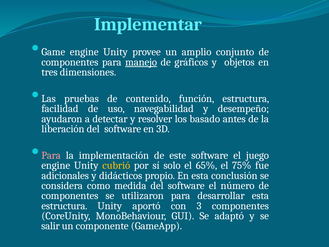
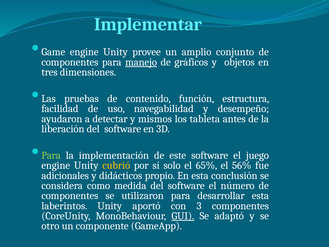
resolver: resolver -> mismos
basado: basado -> tableta
Para at (51, 155) colour: pink -> light green
75%: 75% -> 56%
estructura at (64, 206): estructura -> laberintos
GUI underline: none -> present
salir: salir -> otro
